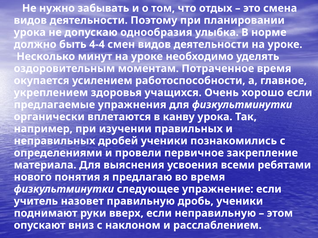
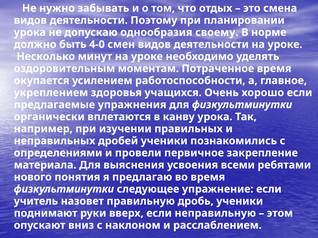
улыбка: улыбка -> своему
4-4: 4-4 -> 4-0
